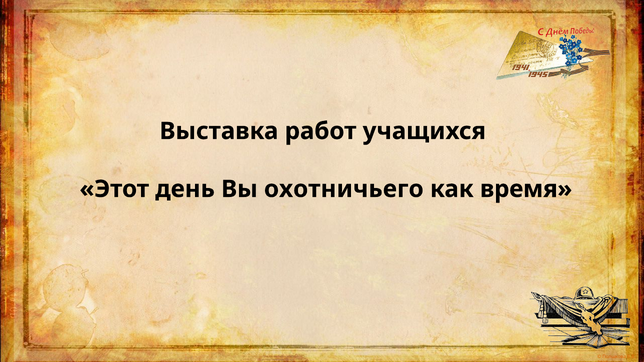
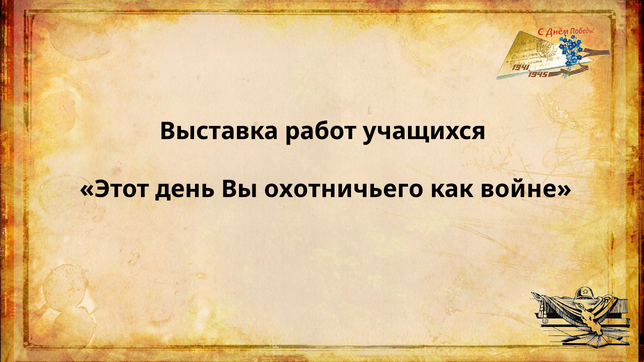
время: время -> войне
